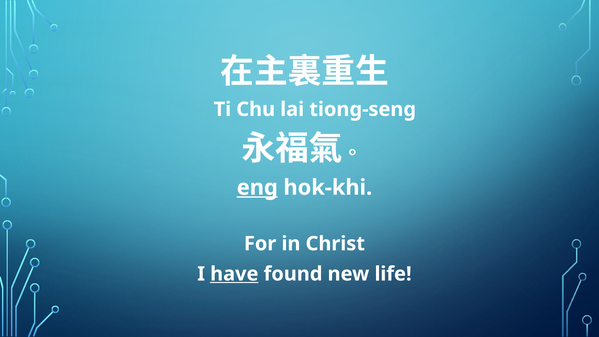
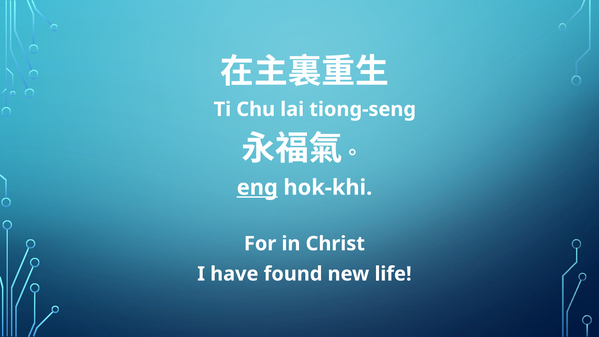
have underline: present -> none
